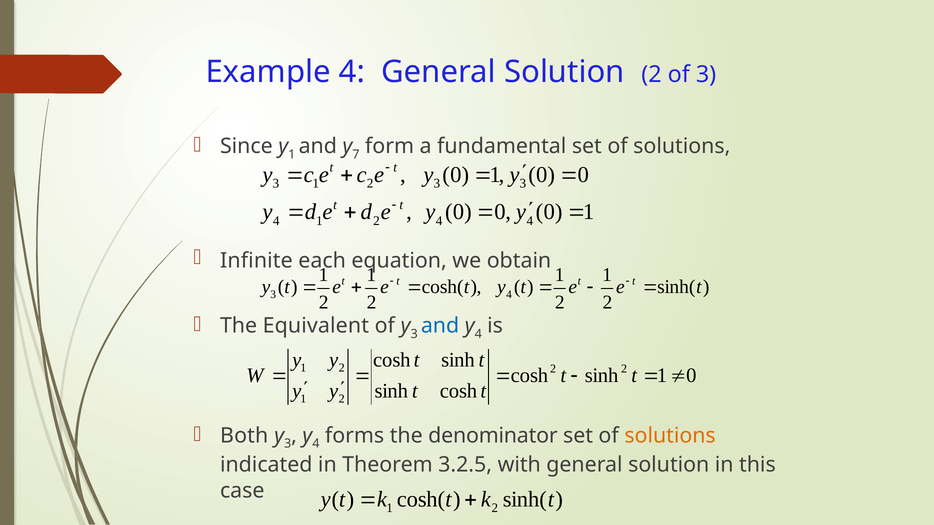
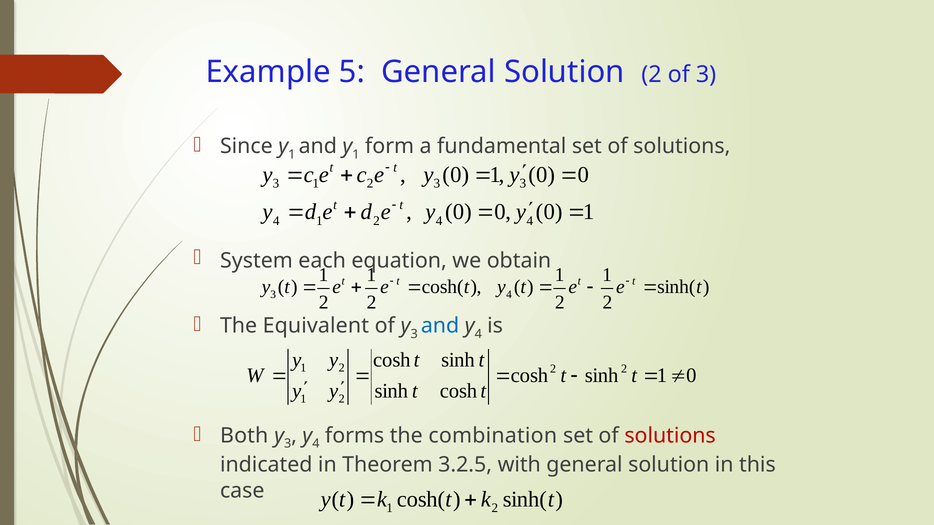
Example 4: 4 -> 5
7 at (356, 155): 7 -> 1
Infinite: Infinite -> System
denominator: denominator -> combination
solutions at (670, 436) colour: orange -> red
